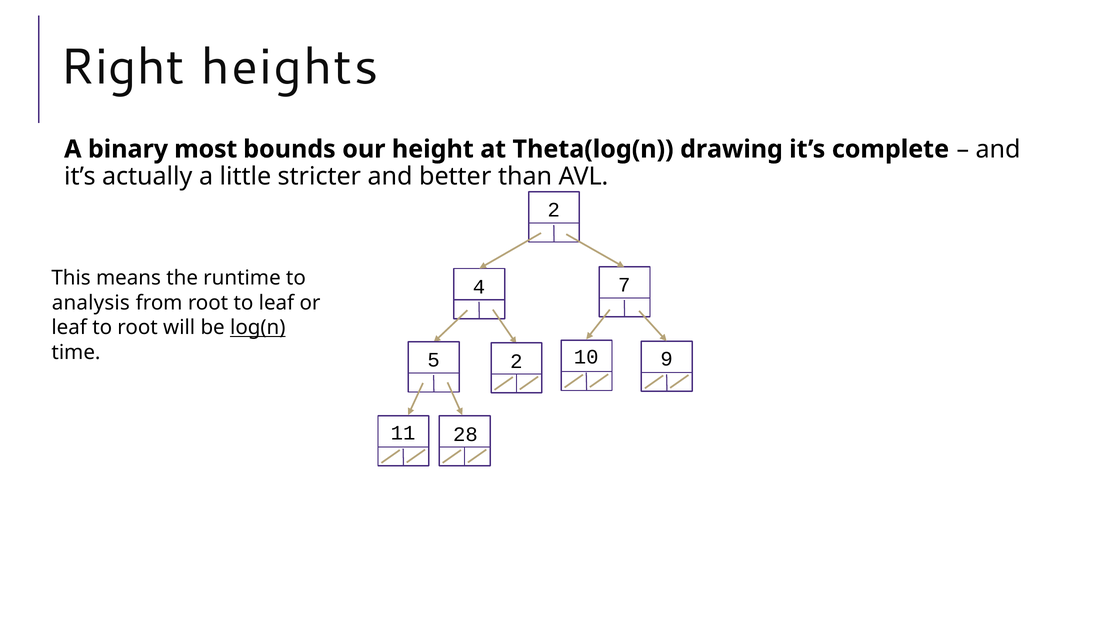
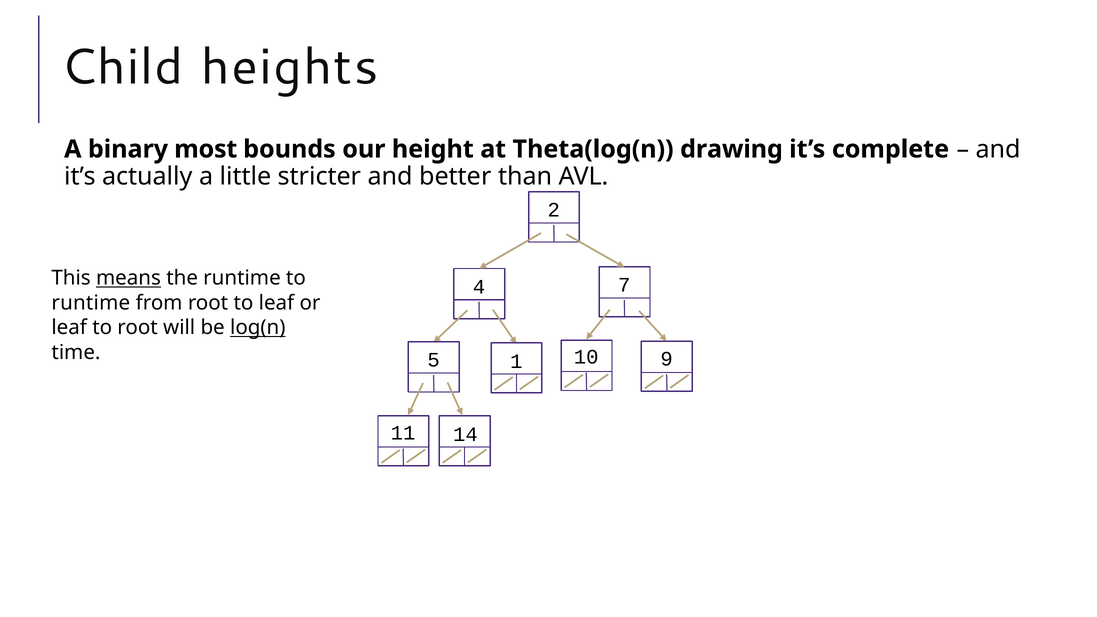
Right: Right -> Child
means underline: none -> present
analysis at (91, 303): analysis -> runtime
5 2: 2 -> 1
28: 28 -> 14
